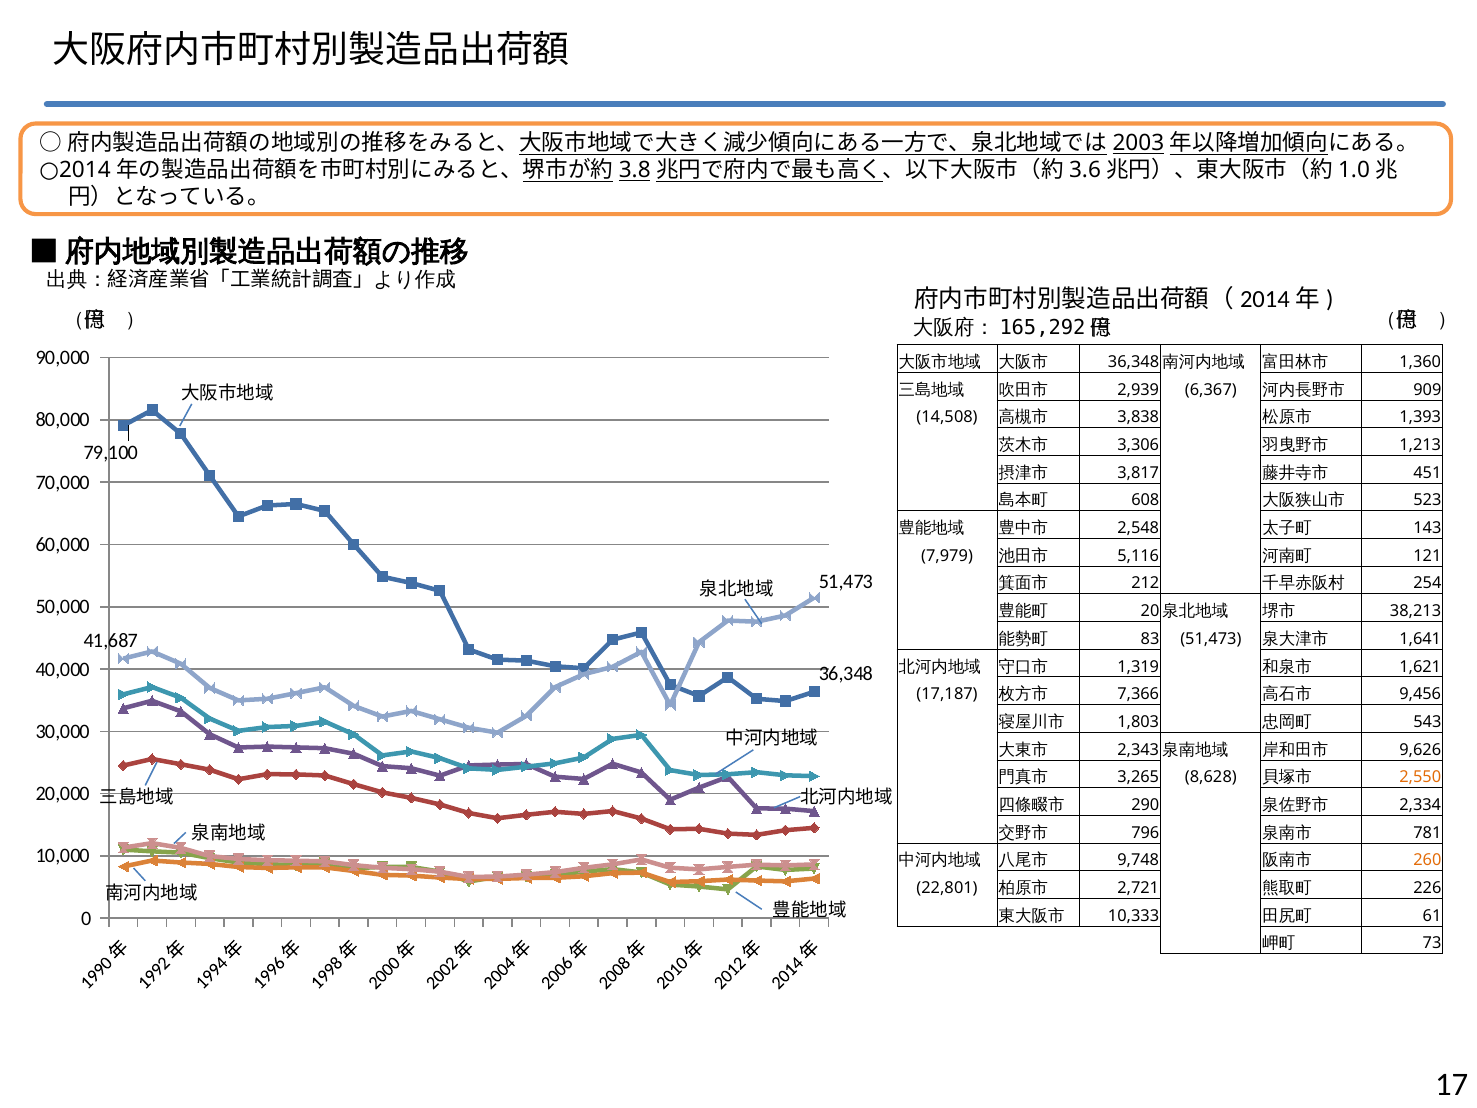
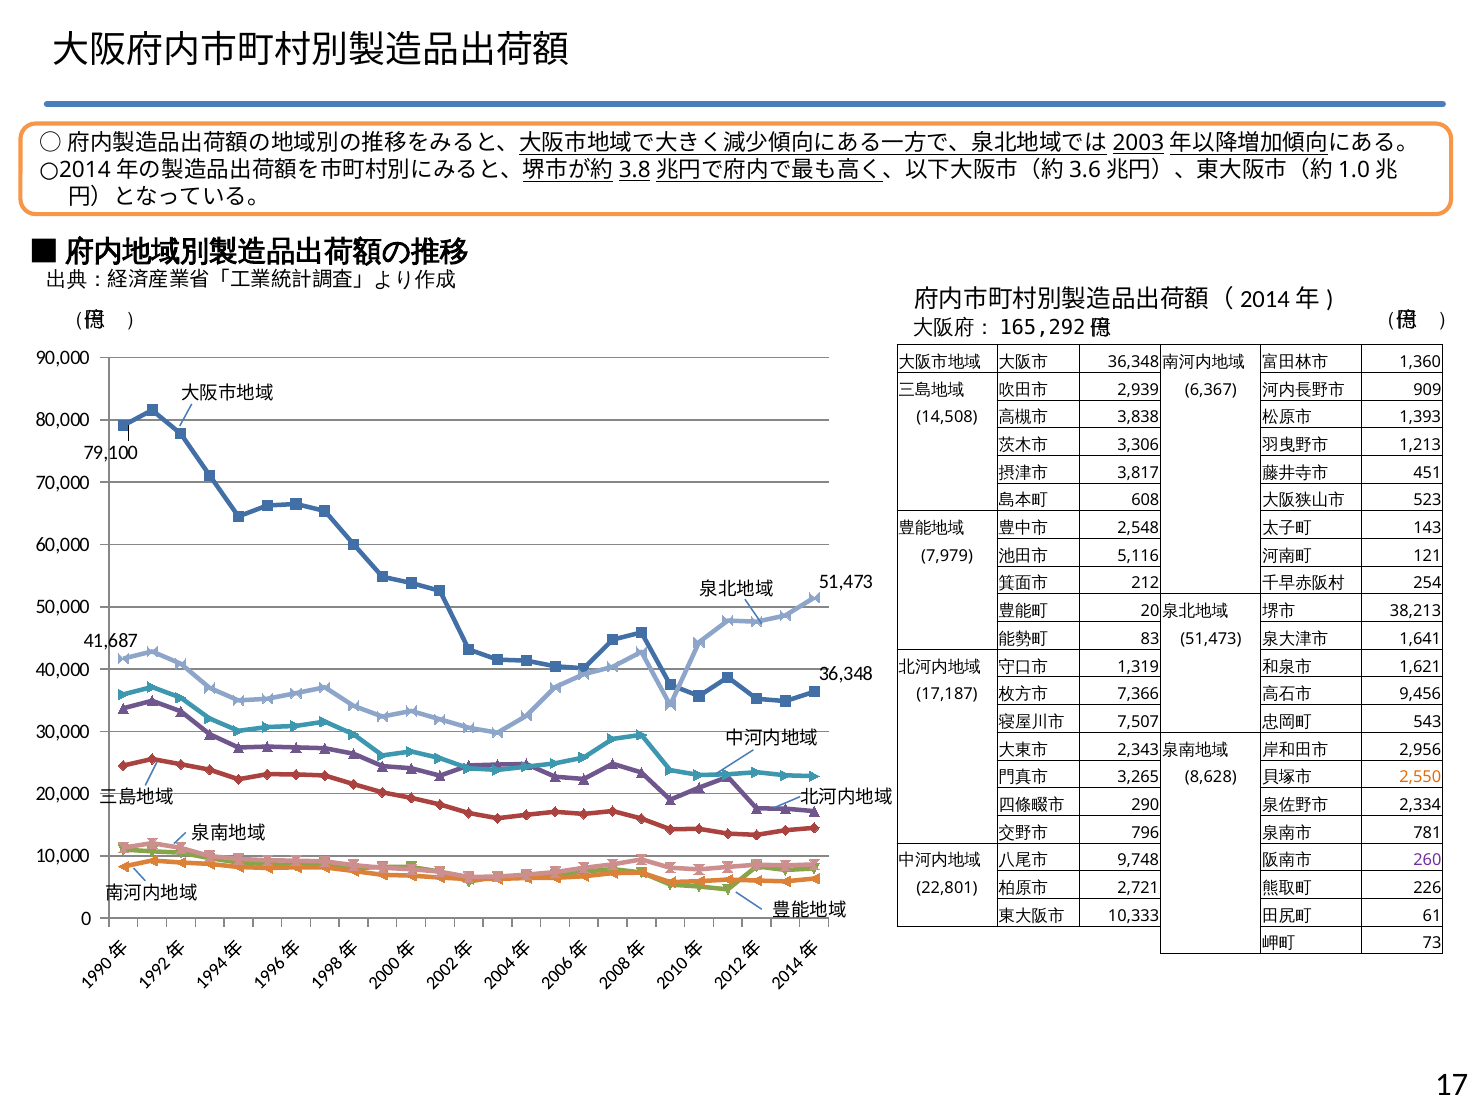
1,803: 1,803 -> 7,507
9,626: 9,626 -> 2,956
260 colour: orange -> purple
